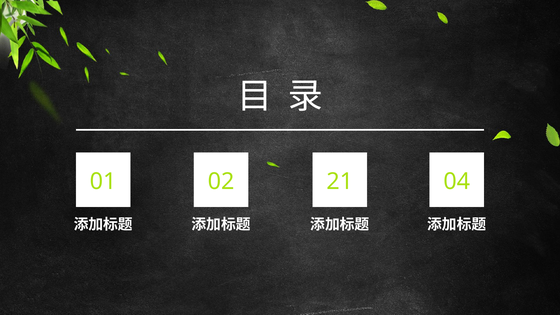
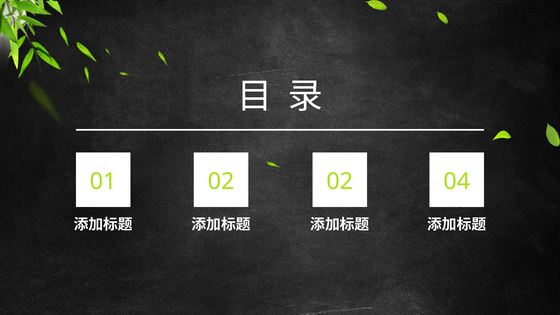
02 21: 21 -> 02
